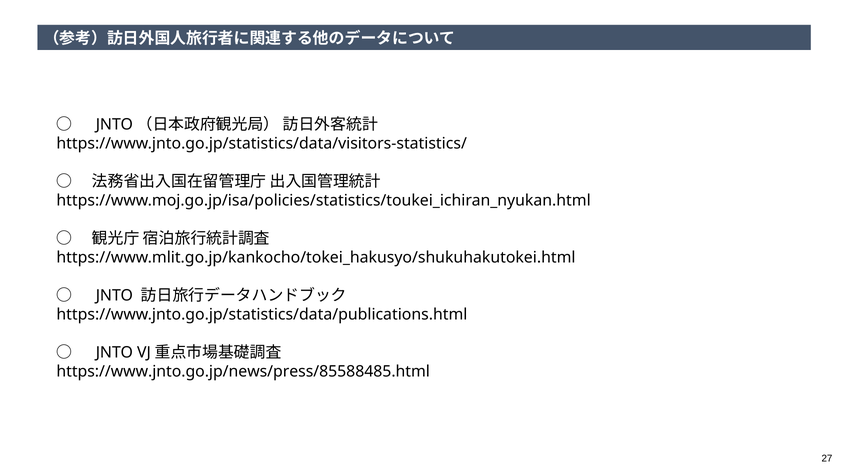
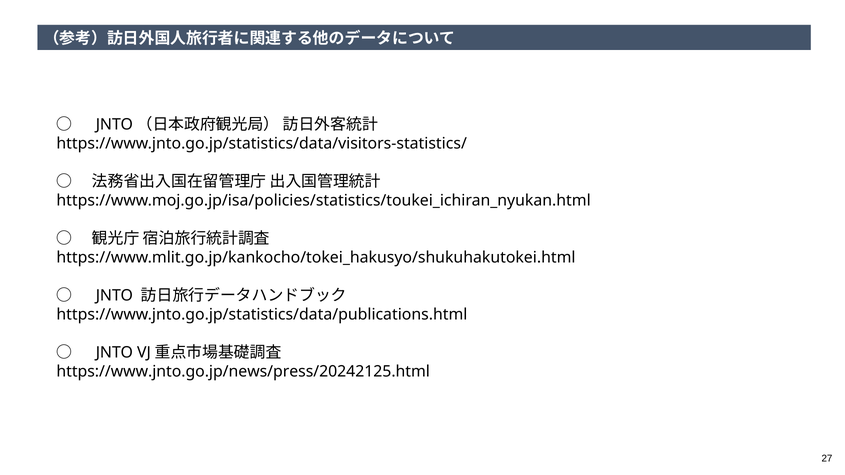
https://www.jnto.go.jp/news/press/85588485.html: https://www.jnto.go.jp/news/press/85588485.html -> https://www.jnto.go.jp/news/press/20242125.html
